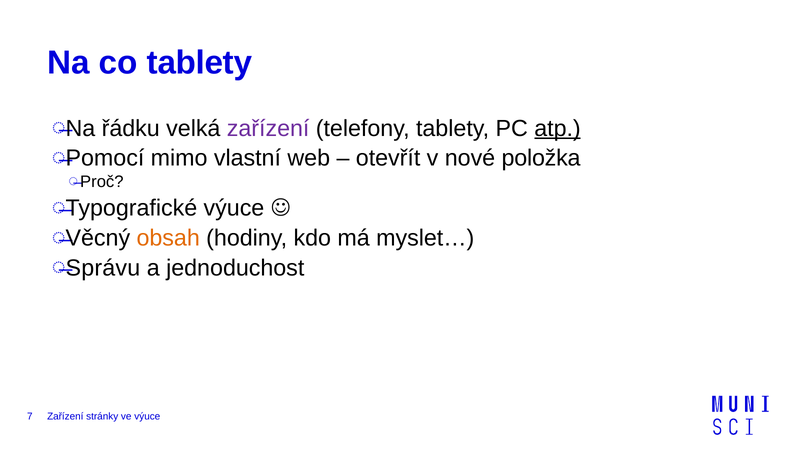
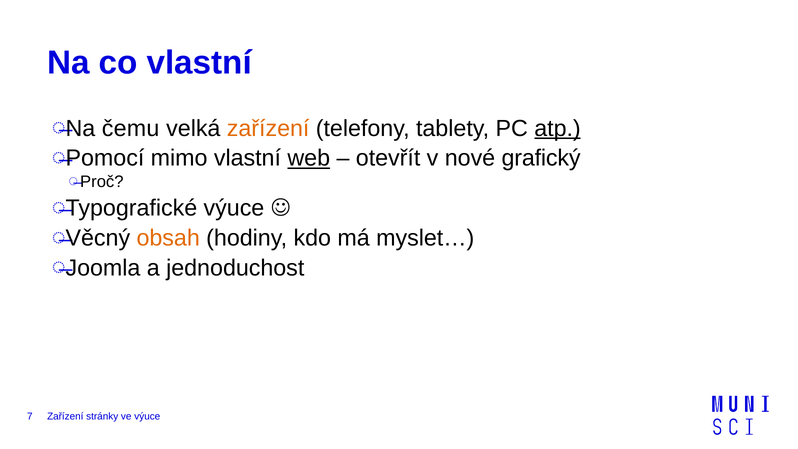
co tablety: tablety -> vlastní
řádku: řádku -> čemu
zařízení at (268, 128) colour: purple -> orange
web underline: none -> present
položka: položka -> grafický
Správu: Správu -> Joomla
